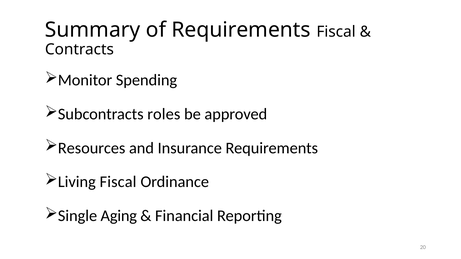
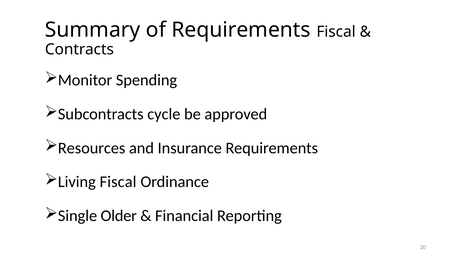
roles: roles -> cycle
Aging: Aging -> Older
